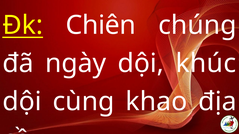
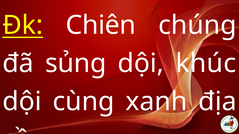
ngày: ngày -> sủng
khao: khao -> xanh
